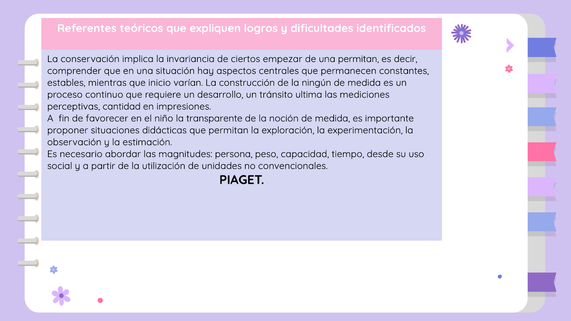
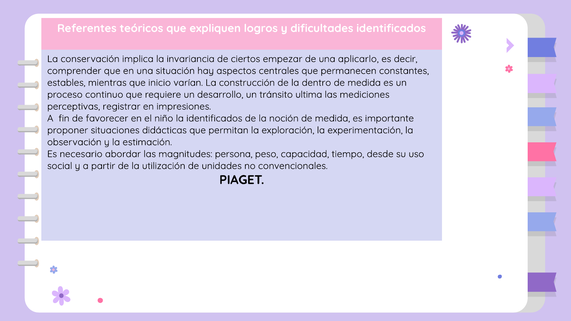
una permitan: permitan -> aplicarlo
ningún: ningún -> dentro
cantidad: cantidad -> registrar
la transparente: transparente -> identificados
